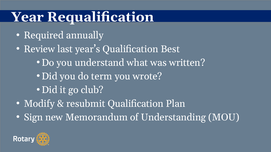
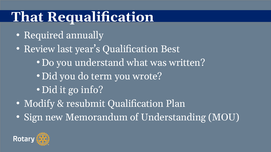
Year: Year -> That
club: club -> info
